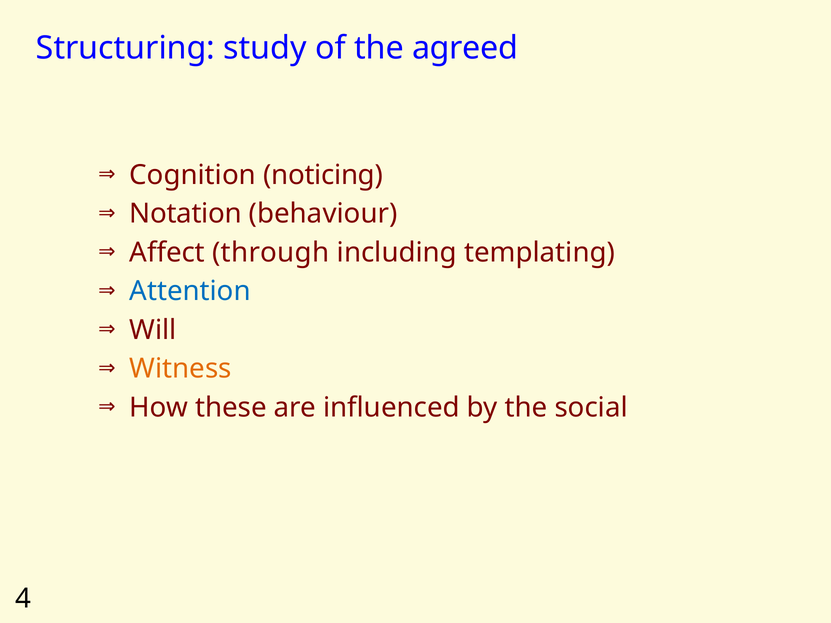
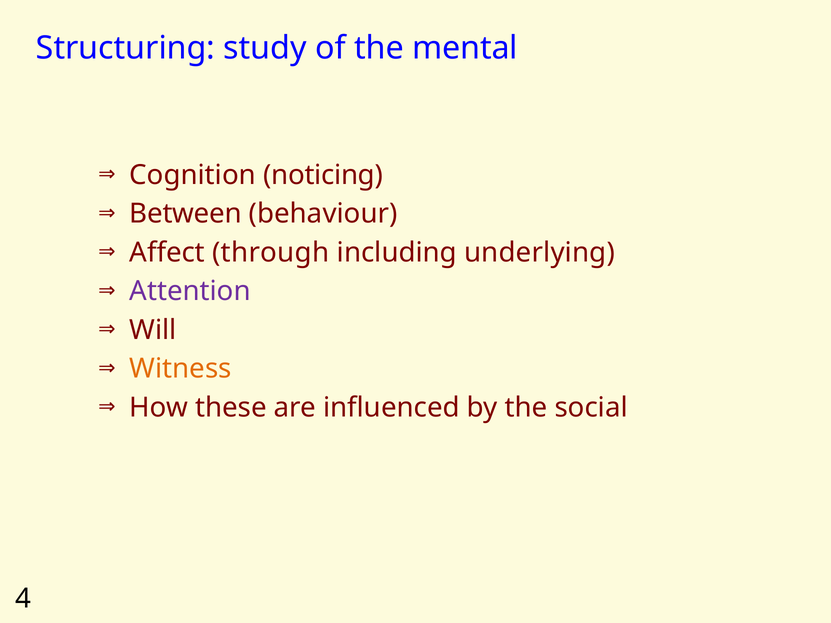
agreed: agreed -> mental
Notation: Notation -> Between
templating: templating -> underlying
Attention colour: blue -> purple
